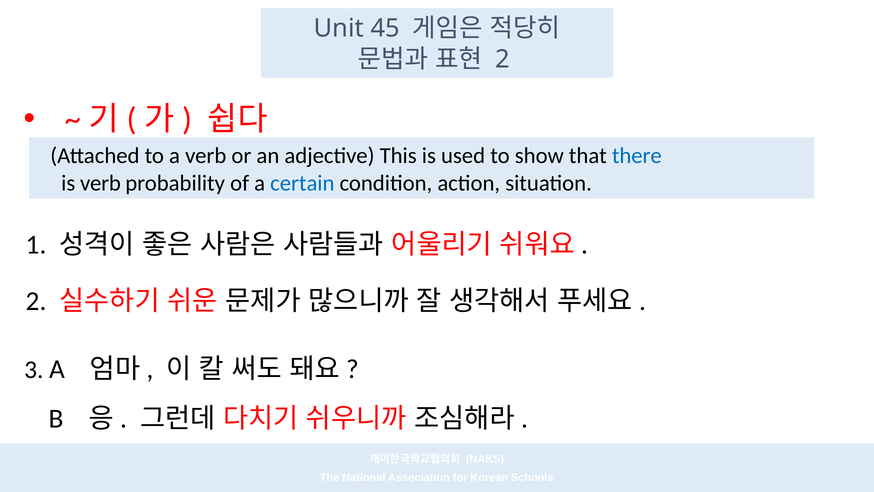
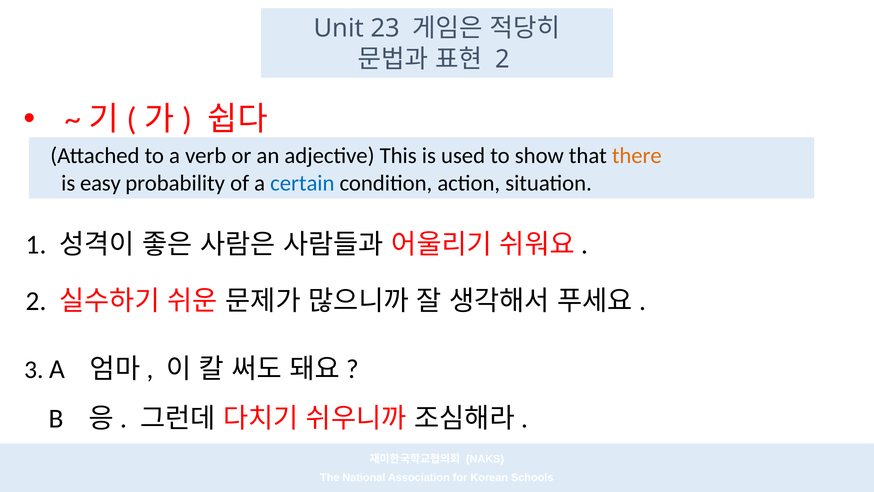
45: 45 -> 23
there colour: blue -> orange
is verb: verb -> easy
